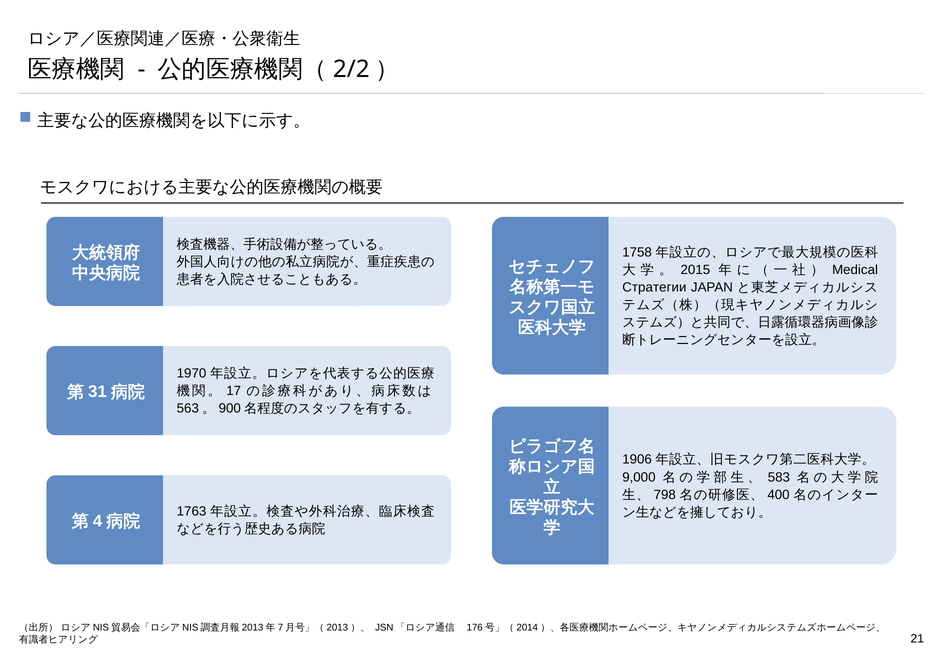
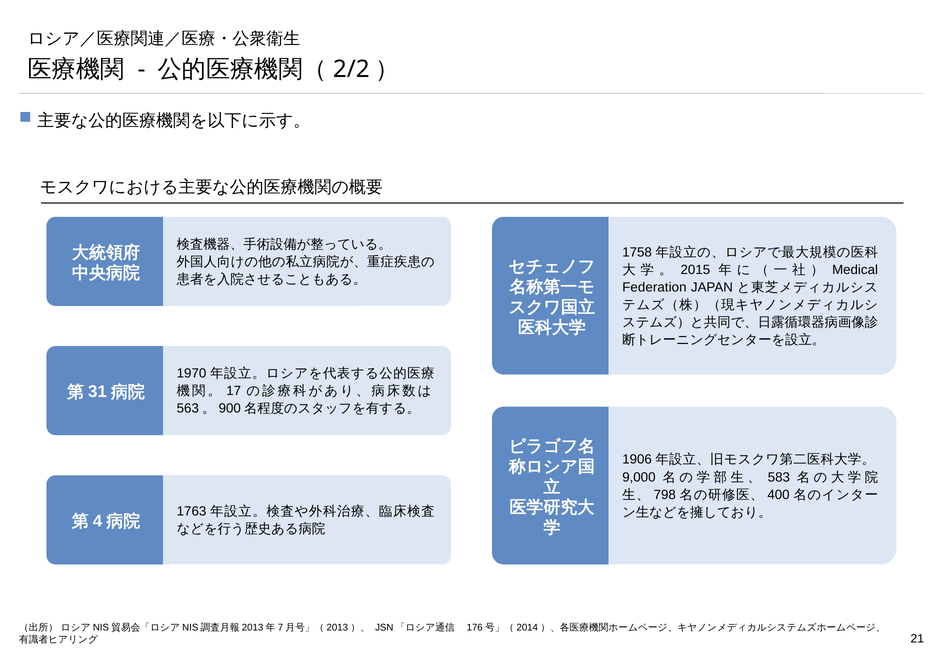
Стратегии: Стратегии -> Federation
